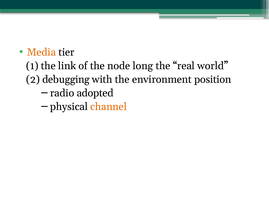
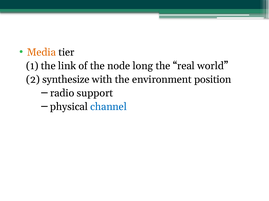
debugging: debugging -> synthesize
adopted: adopted -> support
channel colour: orange -> blue
